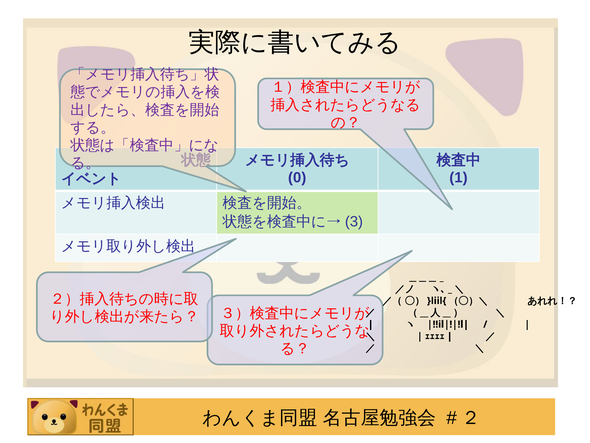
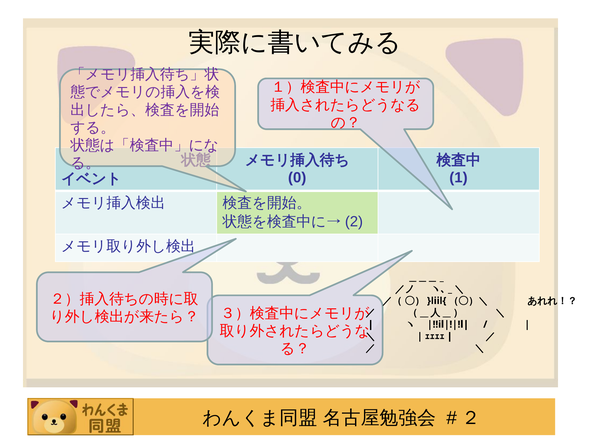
3: 3 -> 2
